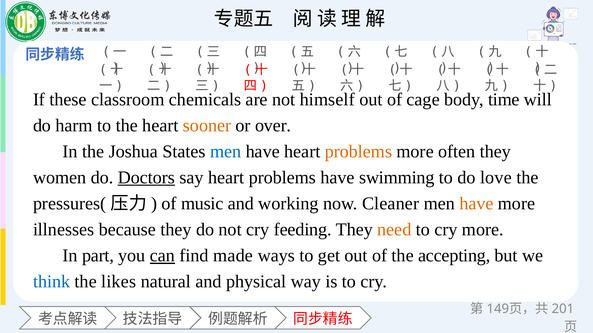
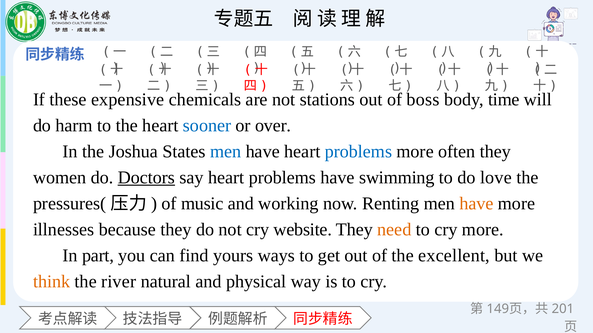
classroom: classroom -> expensive
himself: himself -> stations
cage: cage -> boss
sooner colour: orange -> blue
problems at (358, 152) colour: orange -> blue
Cleaner: Cleaner -> Renting
feeding: feeding -> website
can underline: present -> none
made: made -> yours
accepting: accepting -> excellent
think colour: blue -> orange
likes: likes -> river
